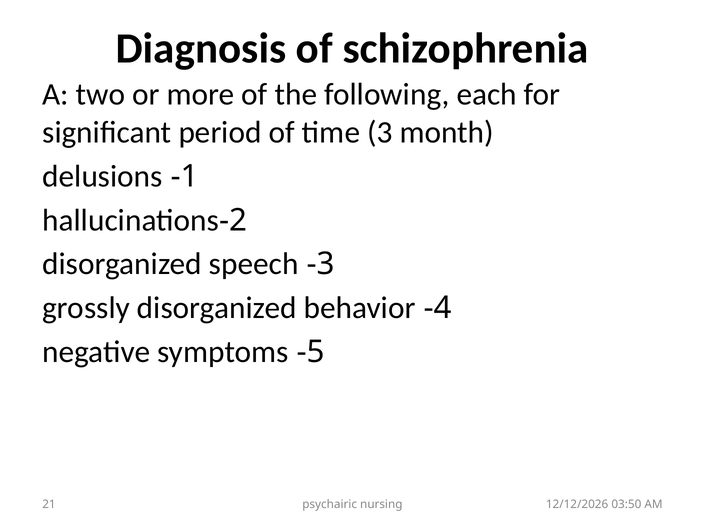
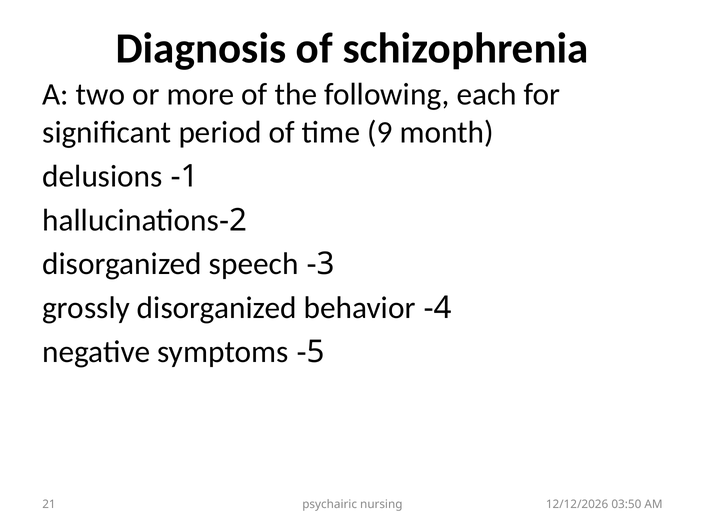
time 3: 3 -> 9
